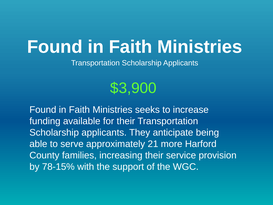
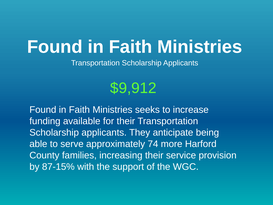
$3,900: $3,900 -> $9,912
21: 21 -> 74
78-15%: 78-15% -> 87-15%
